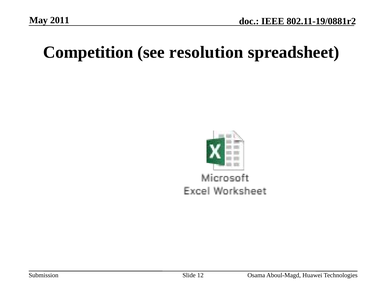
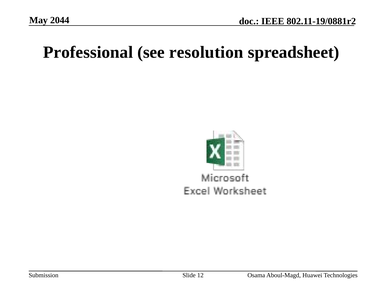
2011: 2011 -> 2044
Competition: Competition -> Professional
